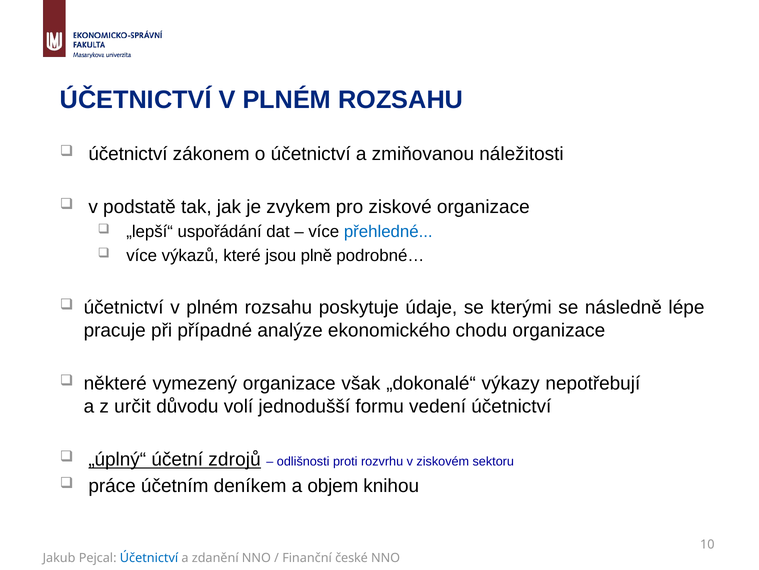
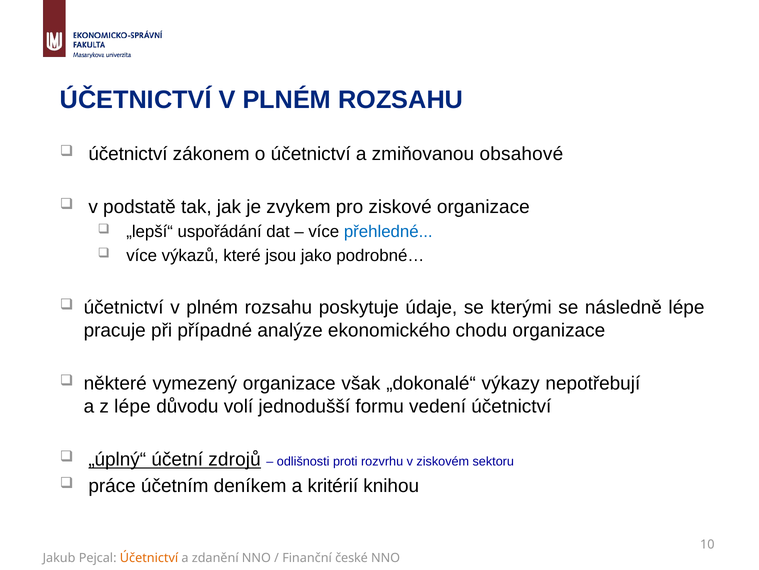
náležitosti: náležitosti -> obsahové
plně: plně -> jako
z určit: určit -> lépe
objem: objem -> kritérií
Účetnictví at (149, 557) colour: blue -> orange
